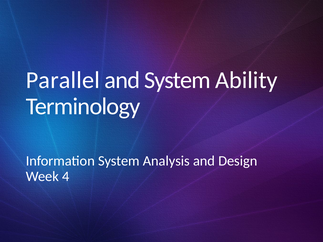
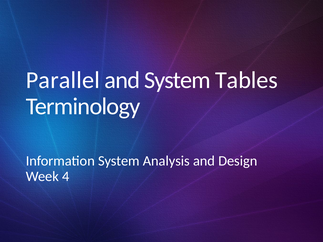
Ability: Ability -> Tables
